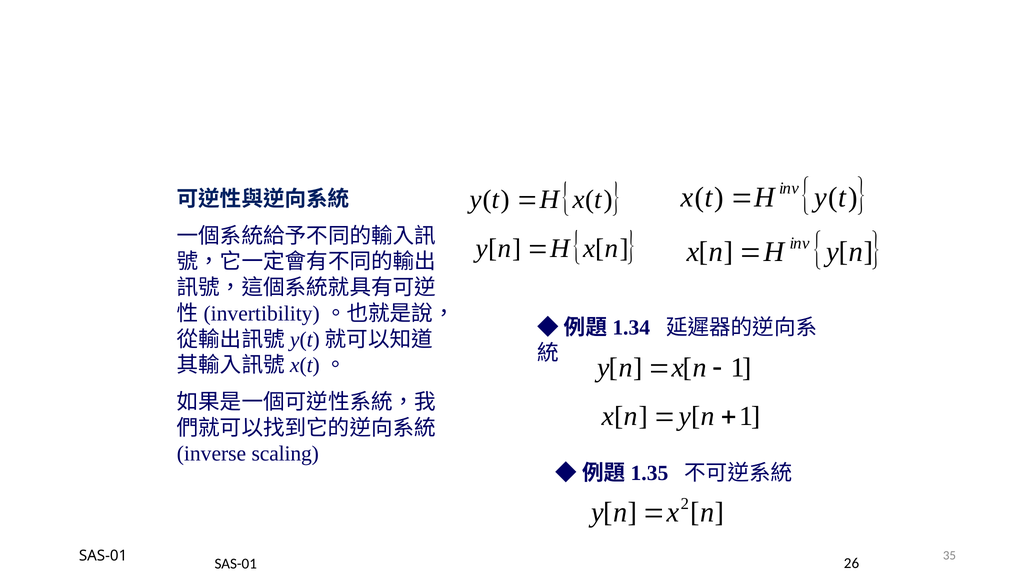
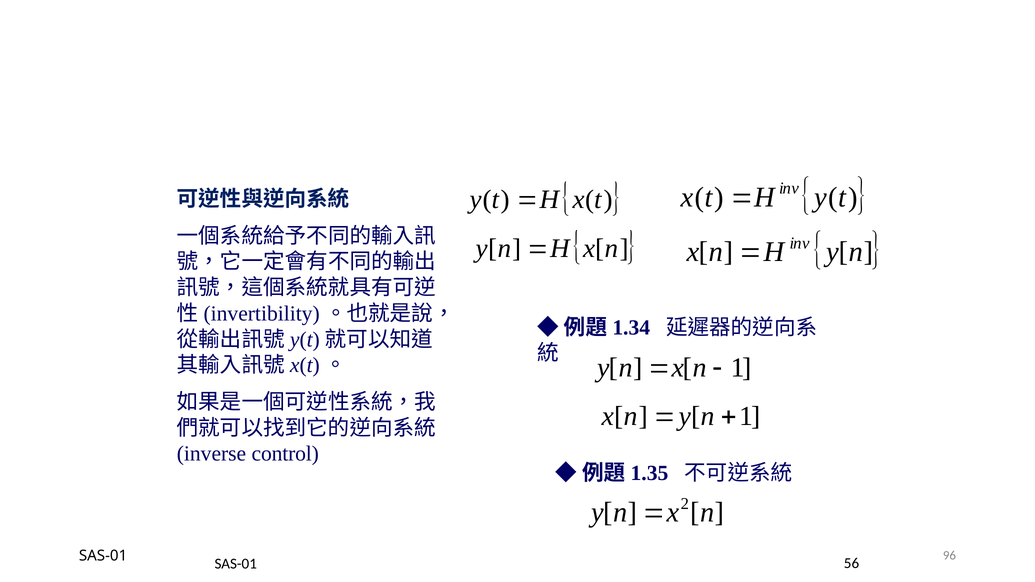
scaling: scaling -> control
35: 35 -> 96
26: 26 -> 56
